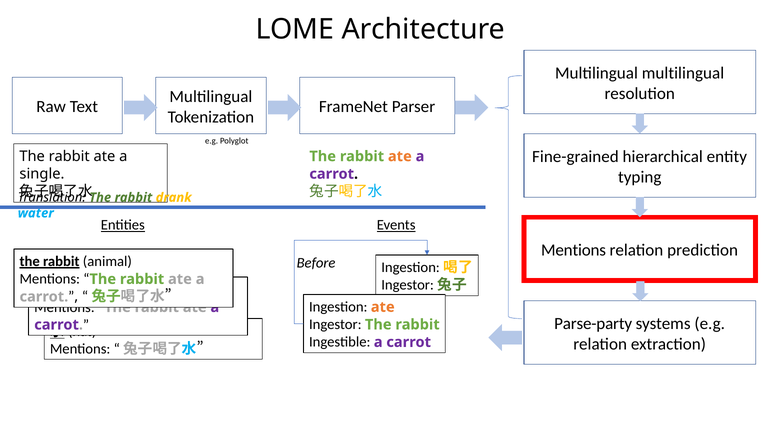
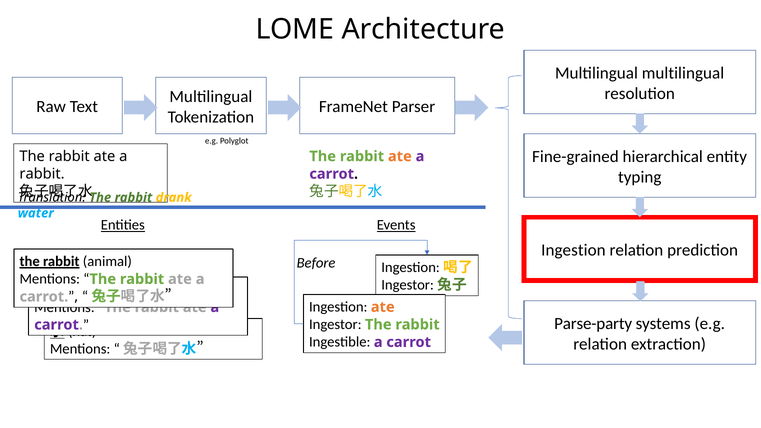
single at (42, 174): single -> rabbit
Mentions at (574, 250): Mentions -> Ingestion
